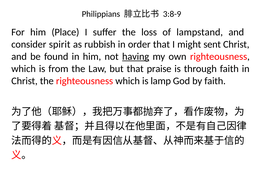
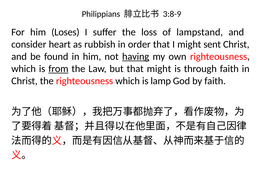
Place: Place -> Loses
spirit: spirit -> heart
from underline: none -> present
that praise: praise -> might
